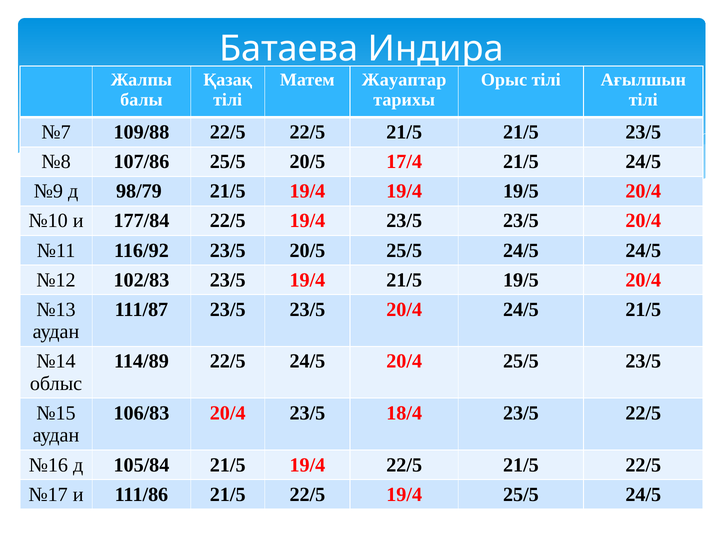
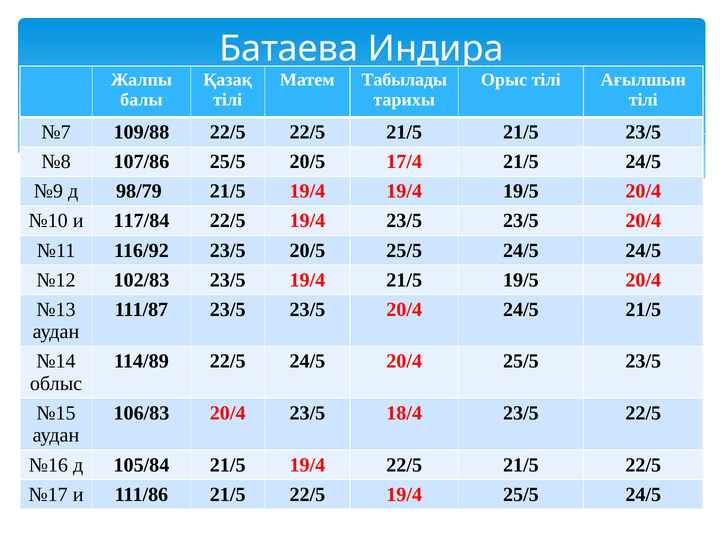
Жауаптар: Жауаптар -> Табылады
177/84: 177/84 -> 117/84
